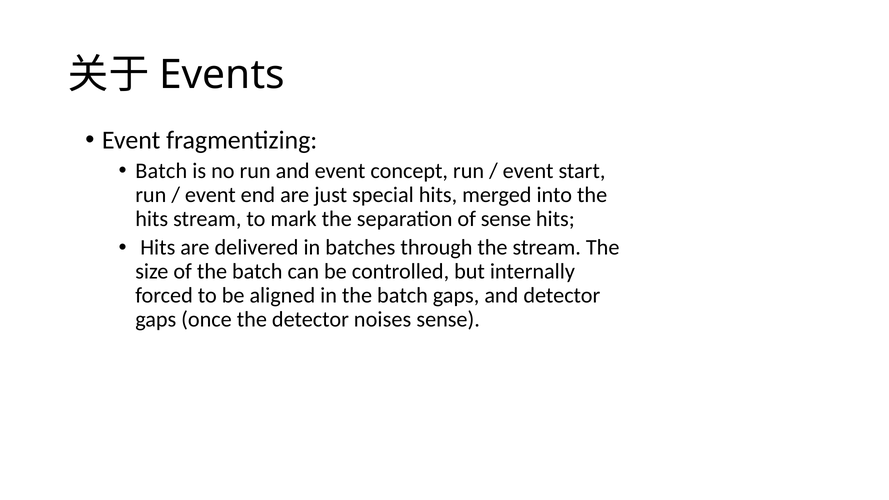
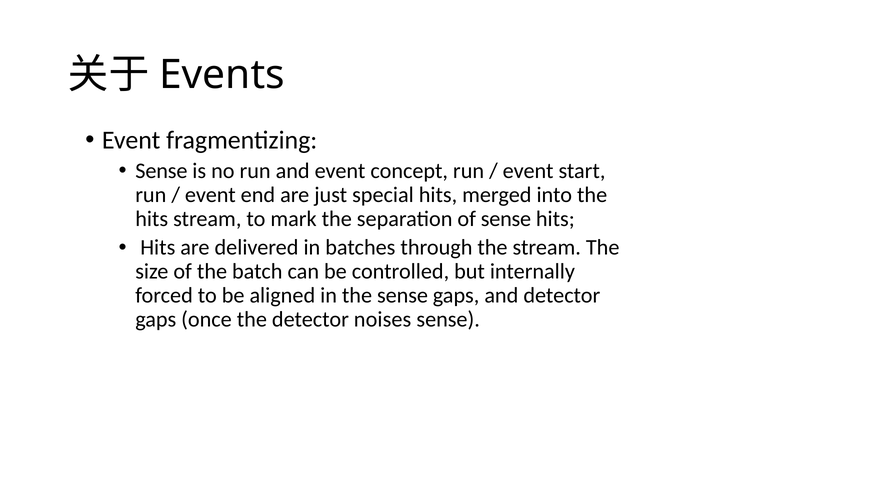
Batch at (161, 171): Batch -> Sense
in the batch: batch -> sense
